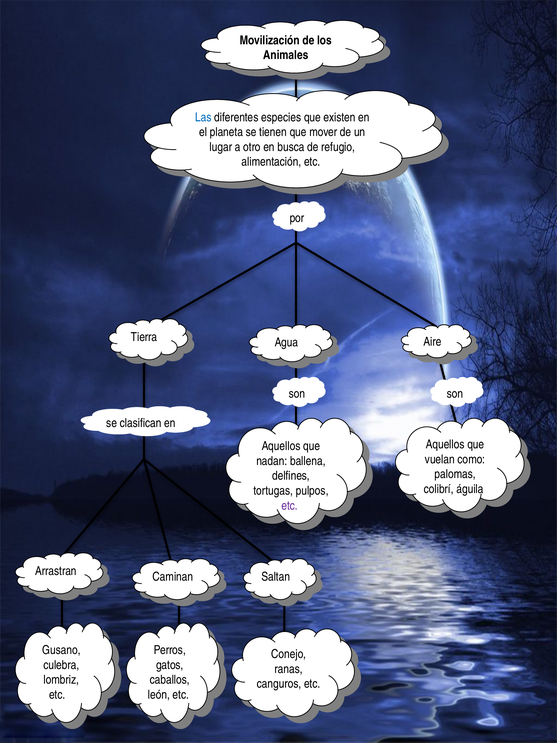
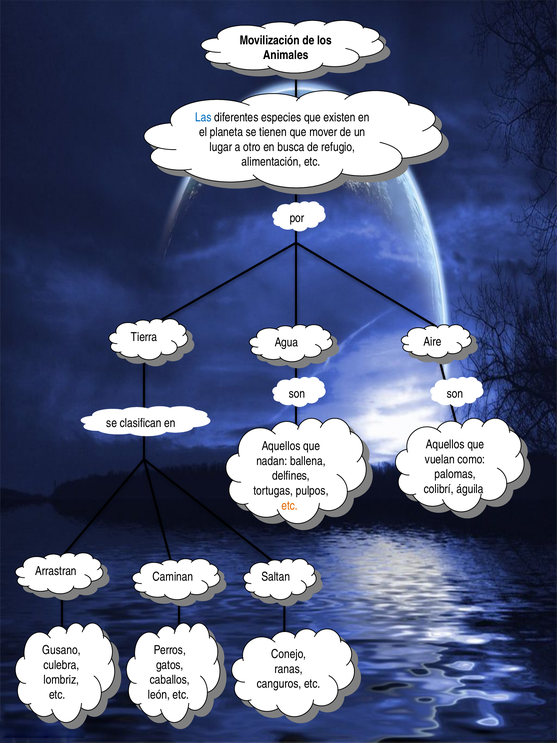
etc at (290, 505) colour: purple -> orange
